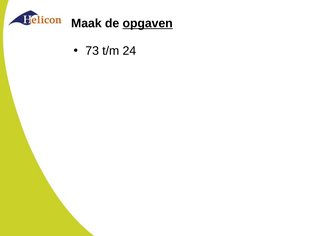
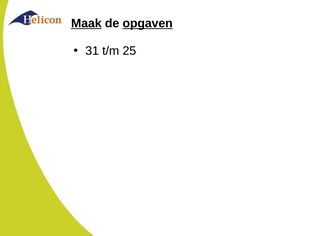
Maak underline: none -> present
73: 73 -> 31
24: 24 -> 25
